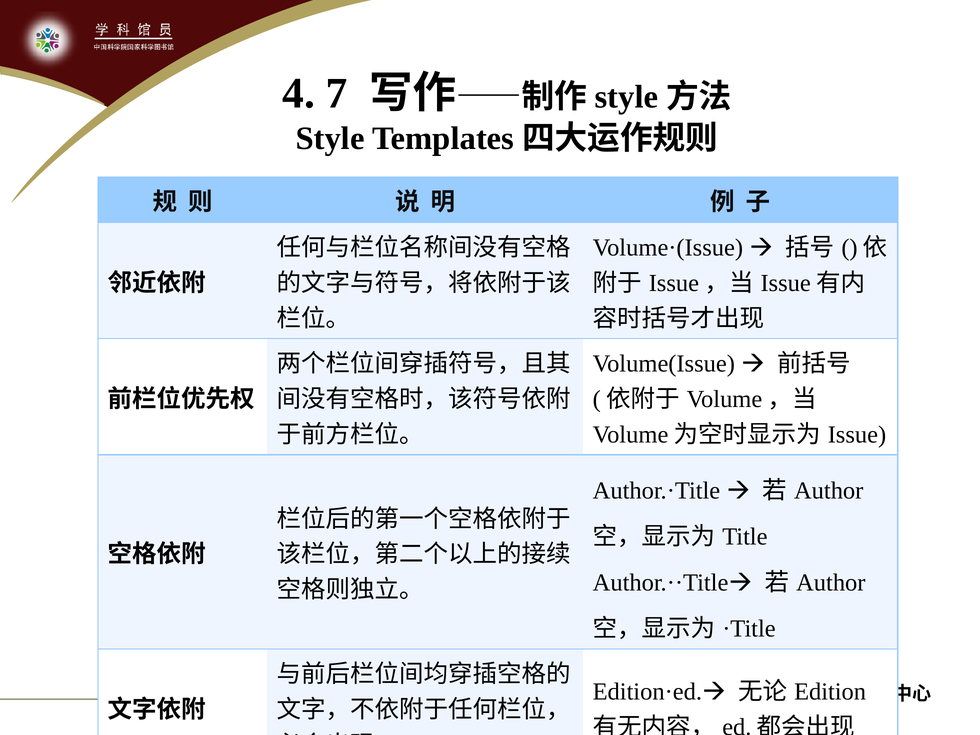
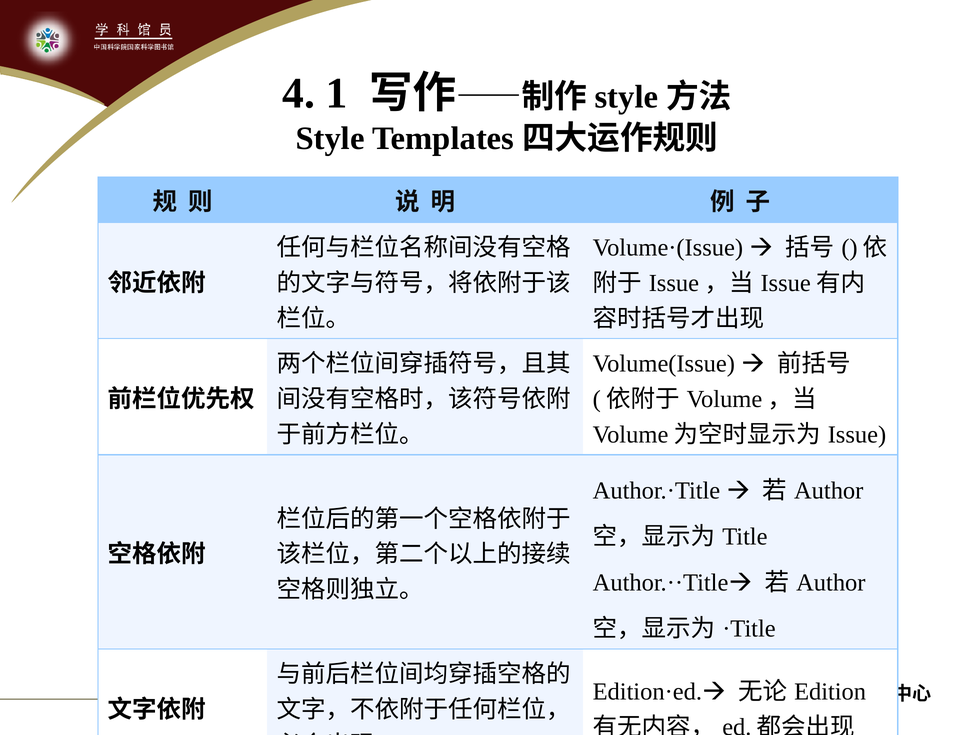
7: 7 -> 1
